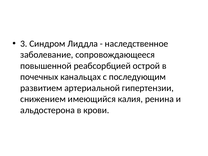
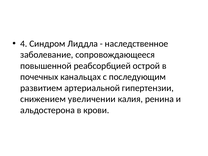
3: 3 -> 4
имеющийся: имеющийся -> увеличении
